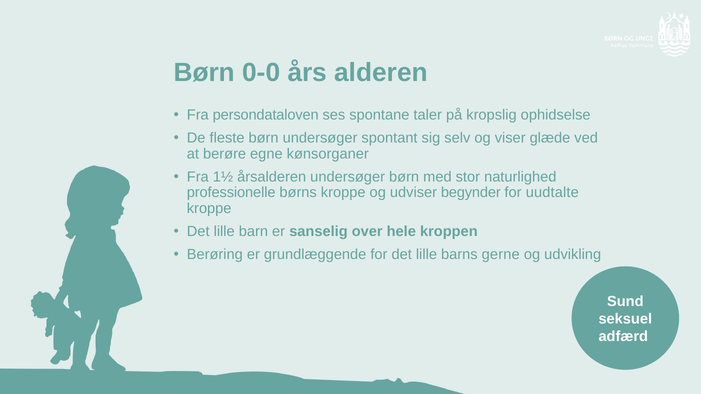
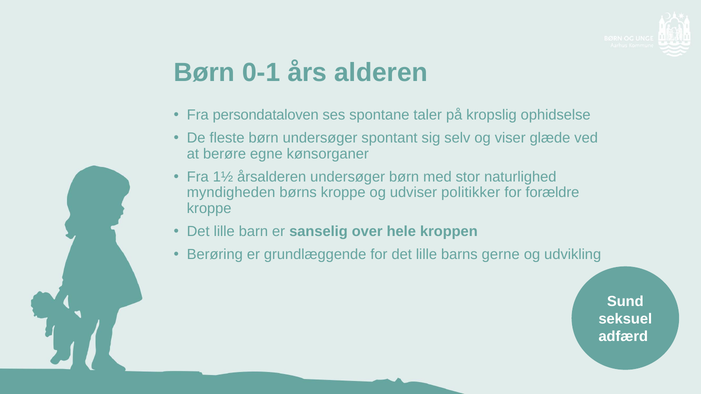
0-0: 0-0 -> 0-1
professionelle: professionelle -> myndigheden
begynder: begynder -> politikker
uudtalte: uudtalte -> forældre
